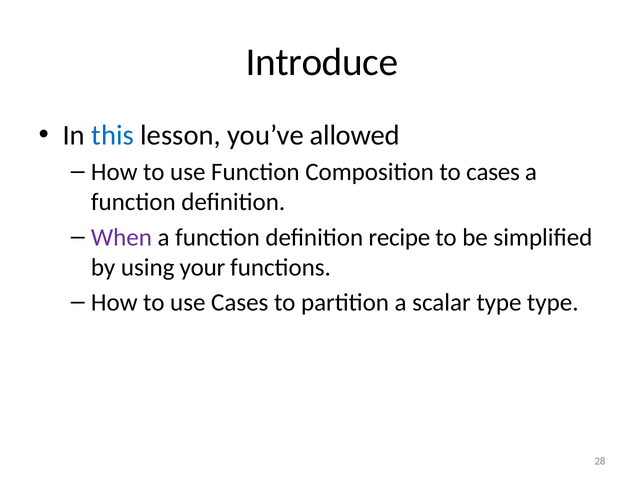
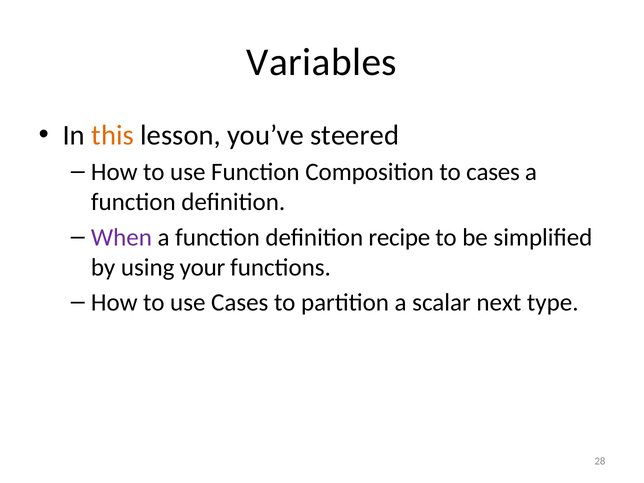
Introduce: Introduce -> Variables
this colour: blue -> orange
allowed: allowed -> steered
scalar type: type -> next
